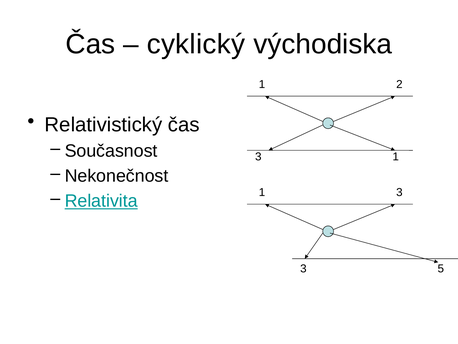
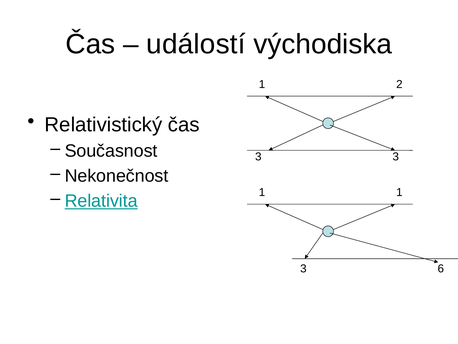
cyklický: cyklický -> událostí
3 1: 1 -> 3
1 3: 3 -> 1
5: 5 -> 6
